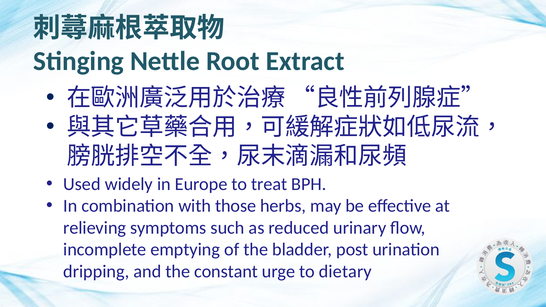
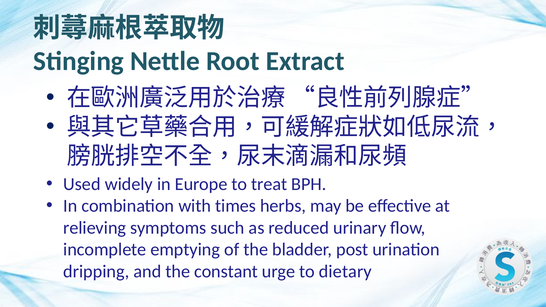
those: those -> times
